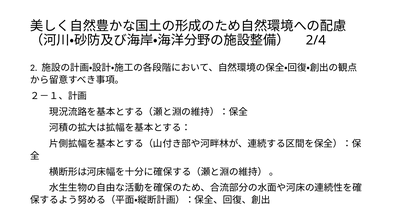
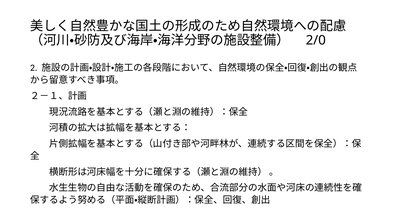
2/4: 2/4 -> 2/0
